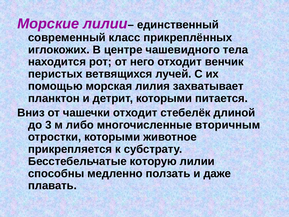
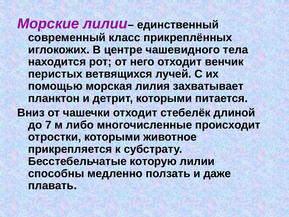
3: 3 -> 7
вторичным: вторичным -> происходит
